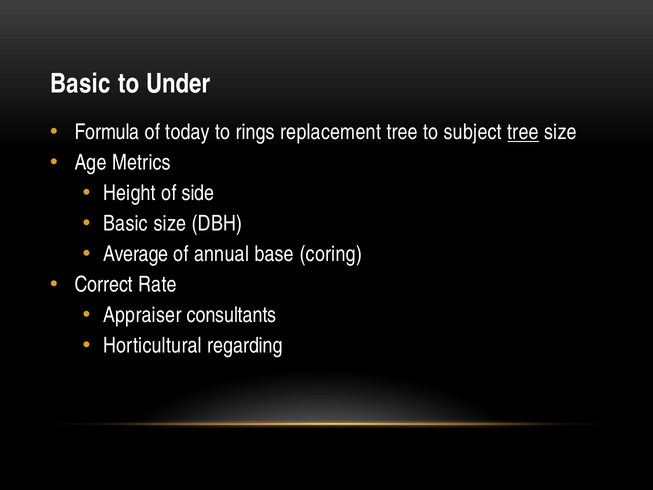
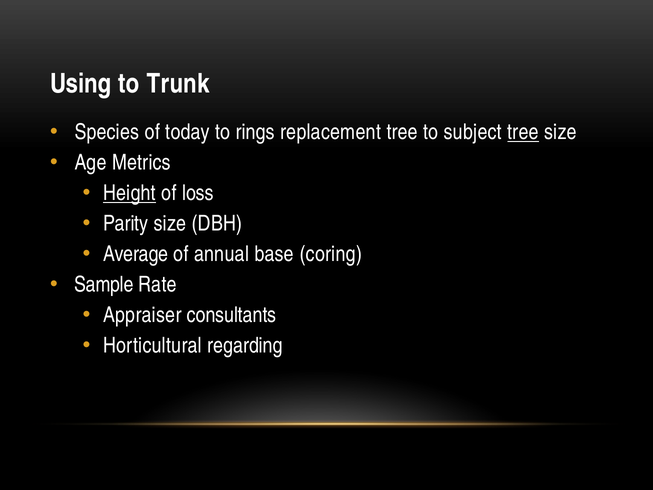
Basic at (80, 84): Basic -> Using
Under: Under -> Trunk
Formula: Formula -> Species
Height underline: none -> present
side: side -> loss
Basic at (126, 224): Basic -> Parity
Correct: Correct -> Sample
